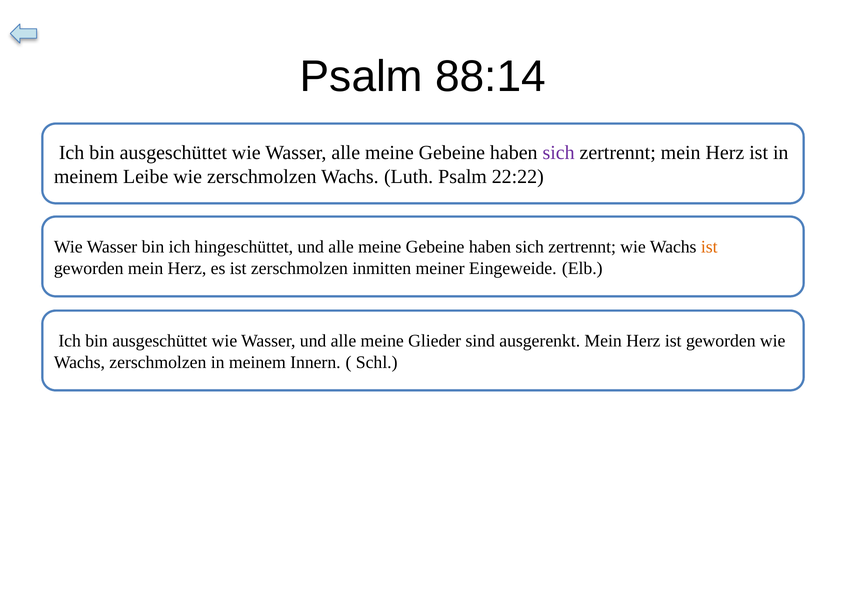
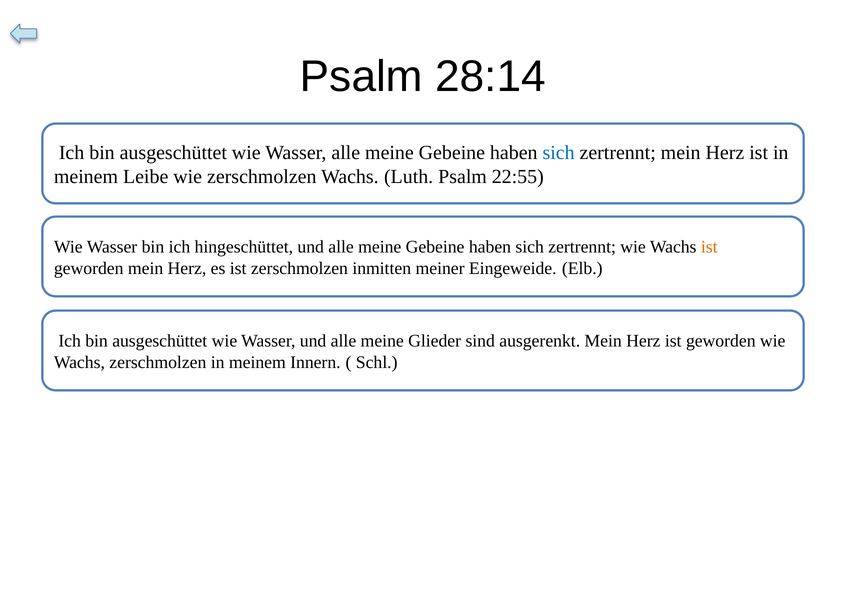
88:14: 88:14 -> 28:14
sich at (559, 153) colour: purple -> blue
22:22: 22:22 -> 22:55
